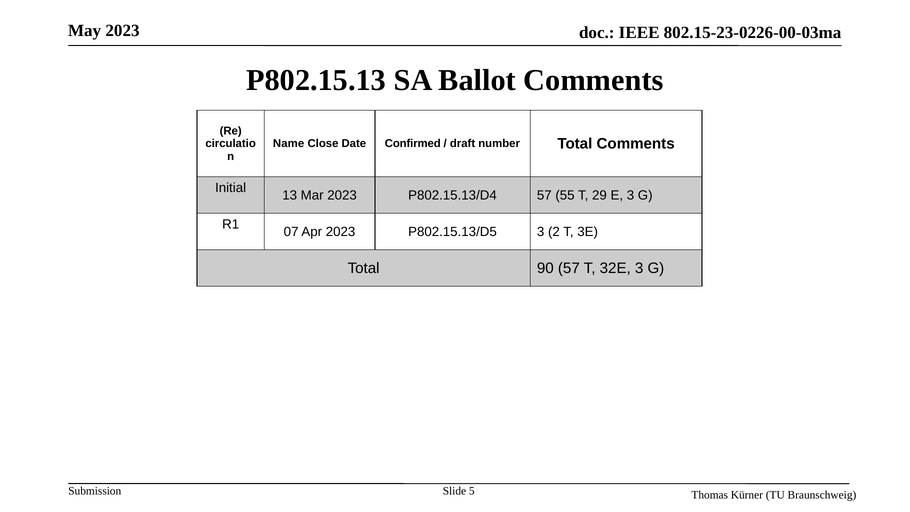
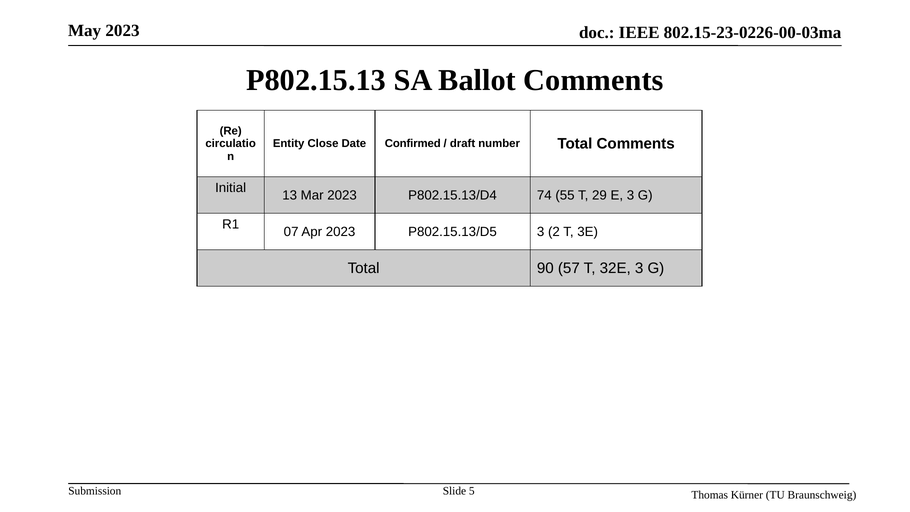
Name: Name -> Entity
P802.15.13/D4 57: 57 -> 74
